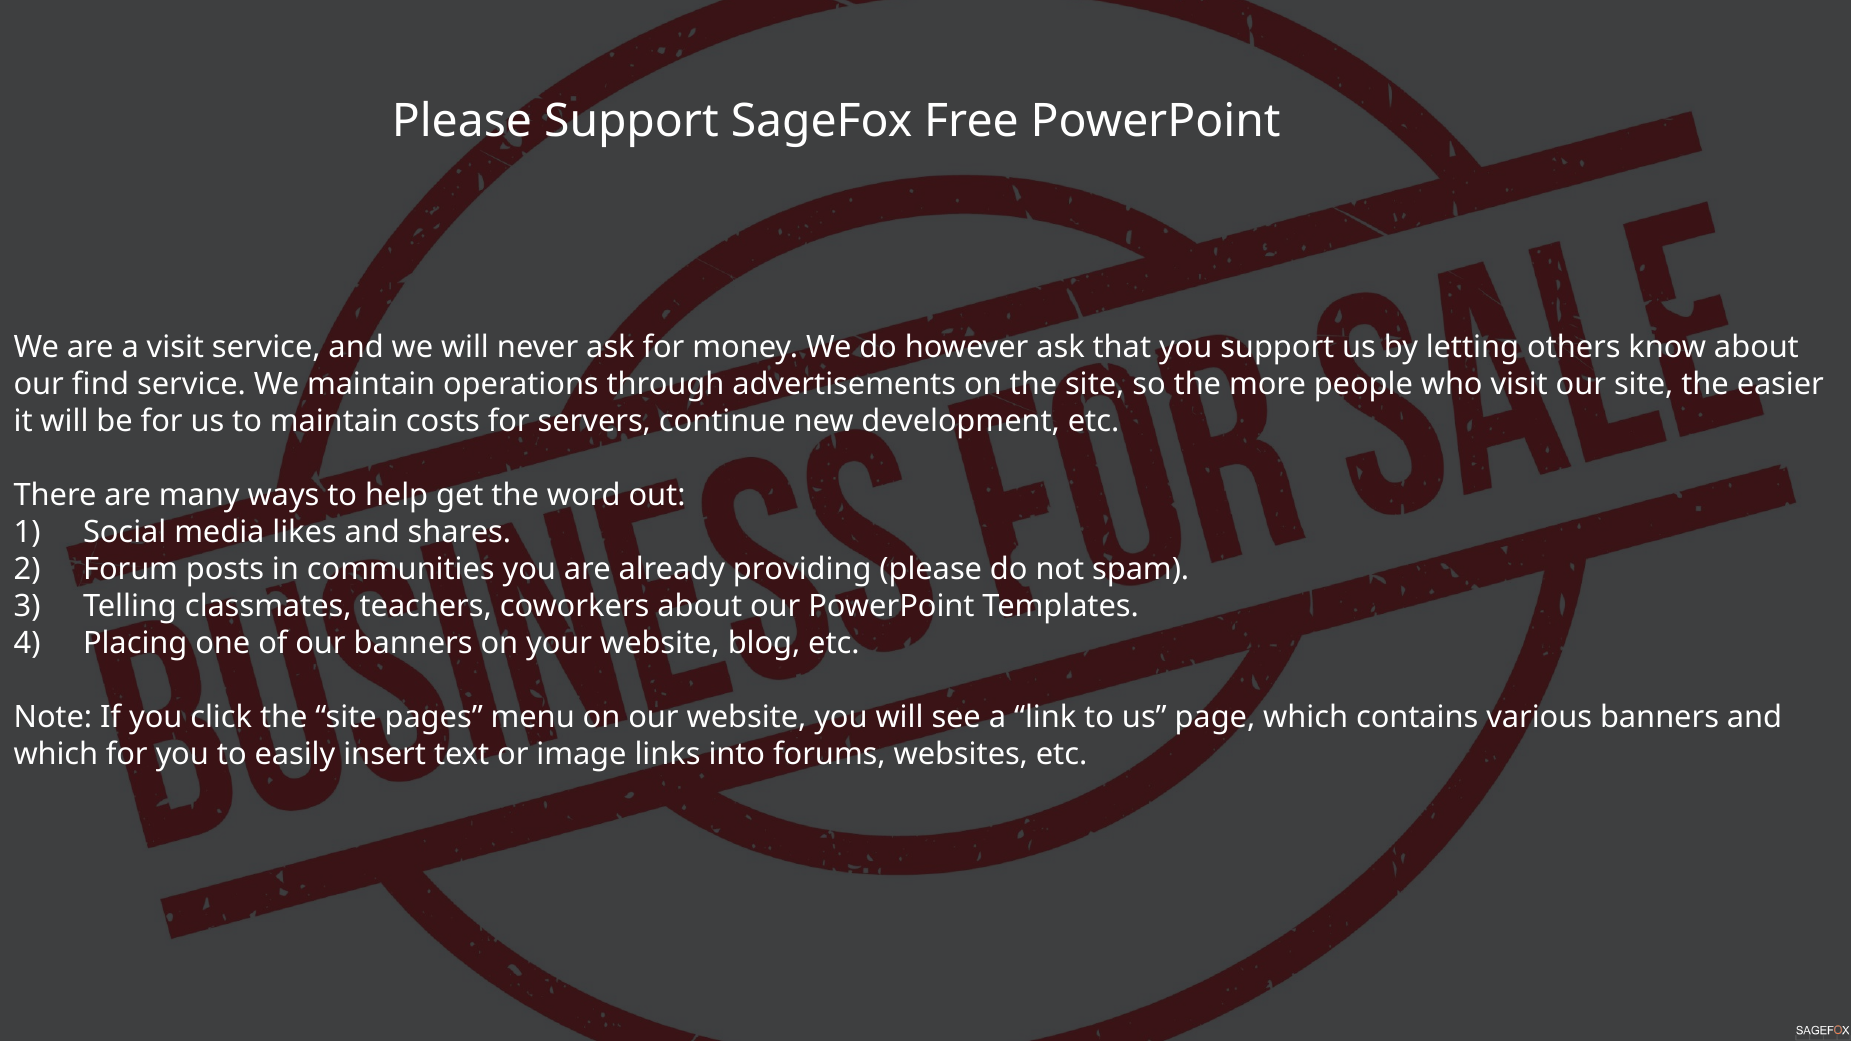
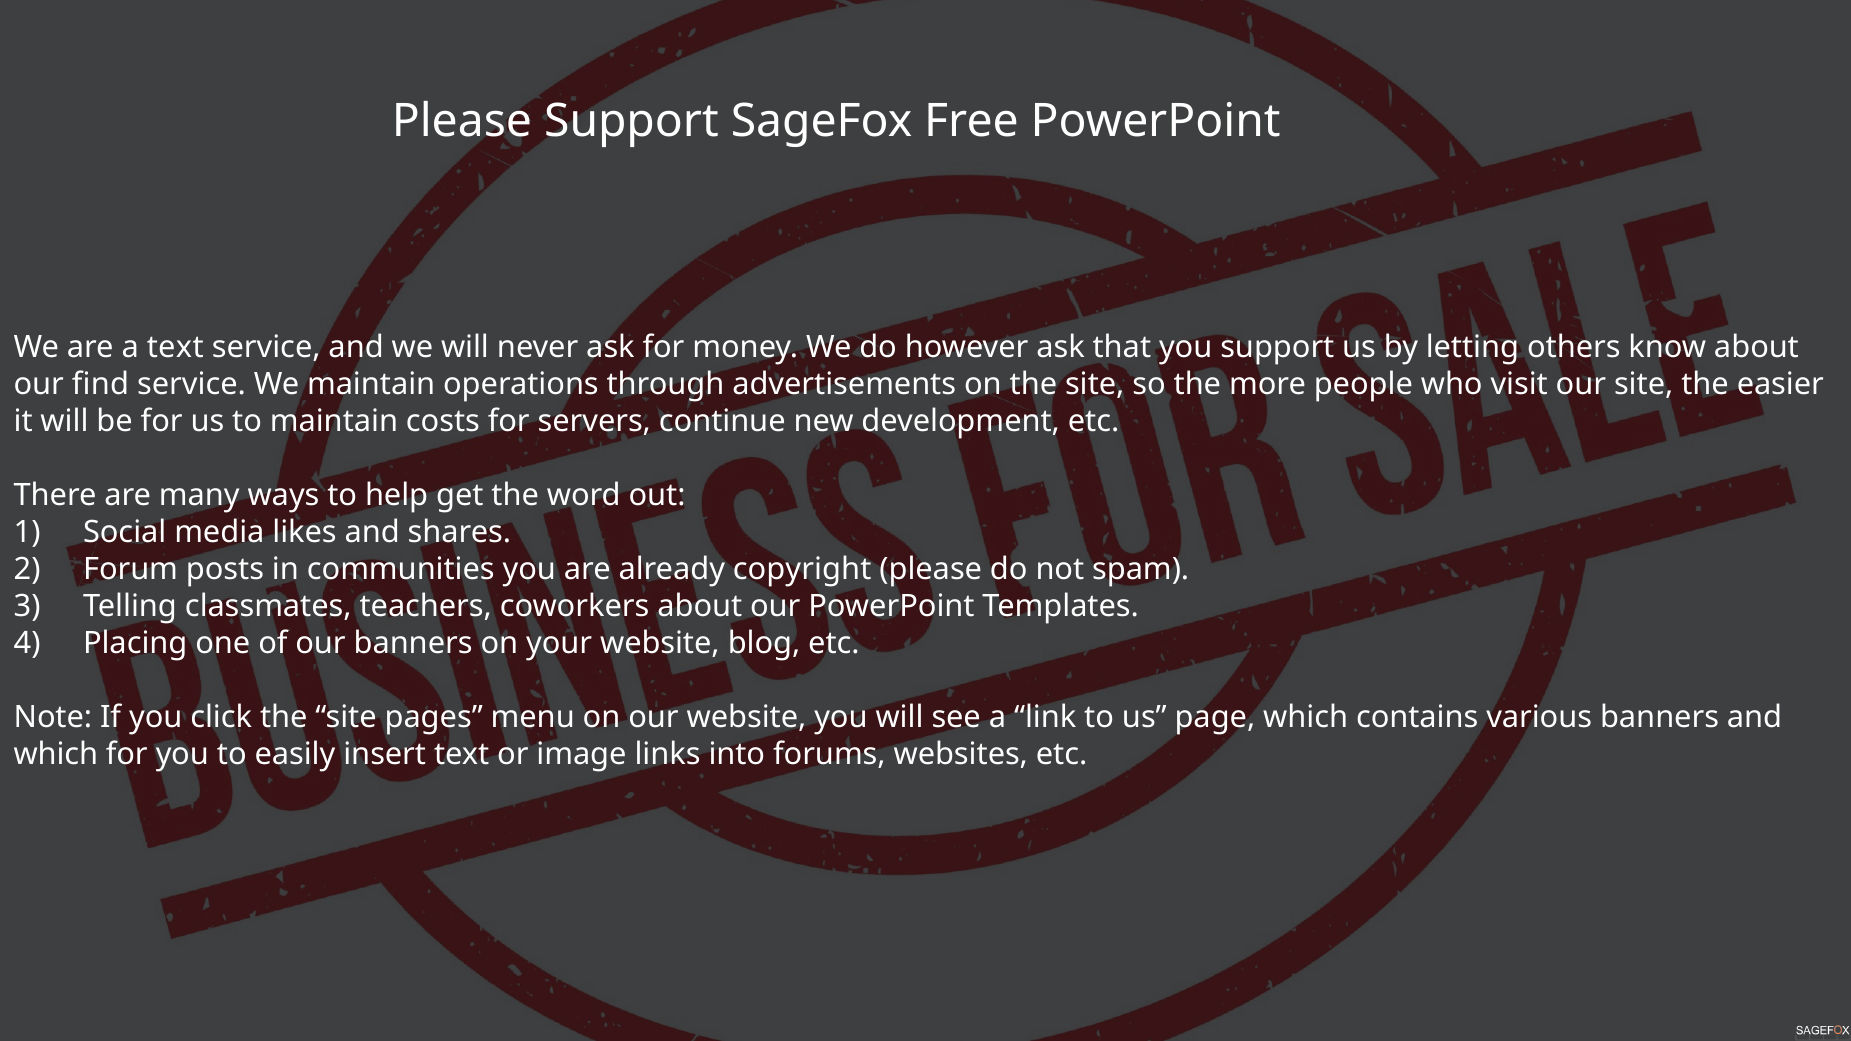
a visit: visit -> text
providing: providing -> copyright
